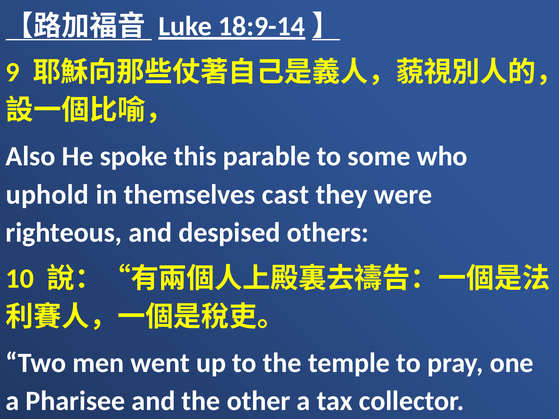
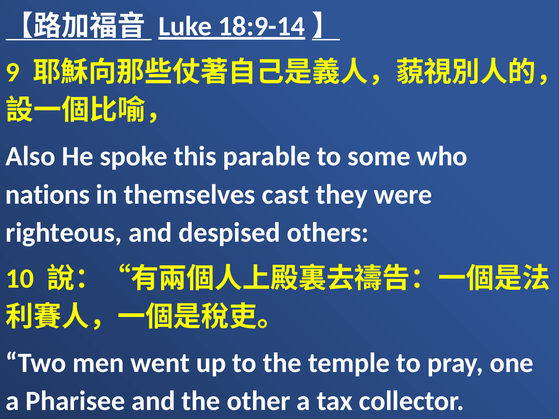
uphold: uphold -> nations
